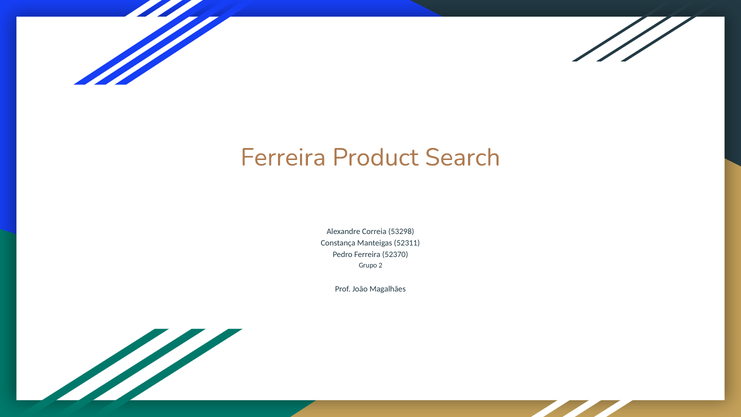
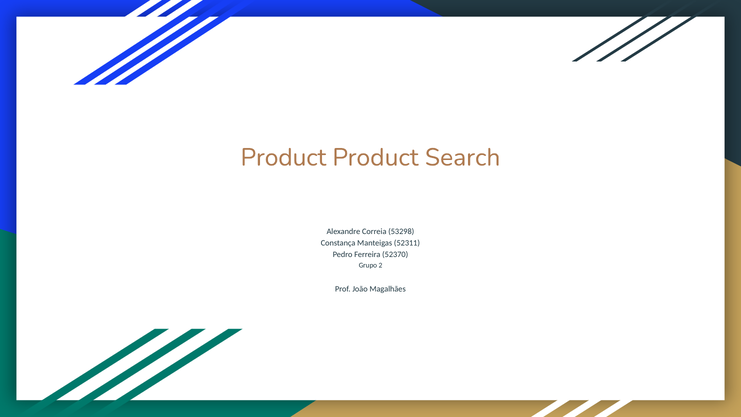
Ferreira at (283, 157): Ferreira -> Product
